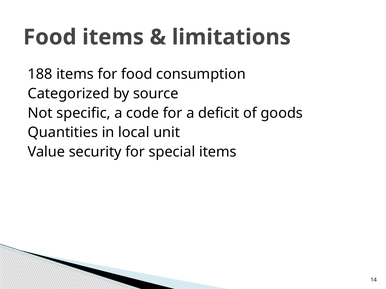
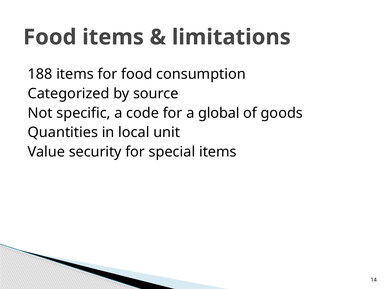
deficit: deficit -> global
